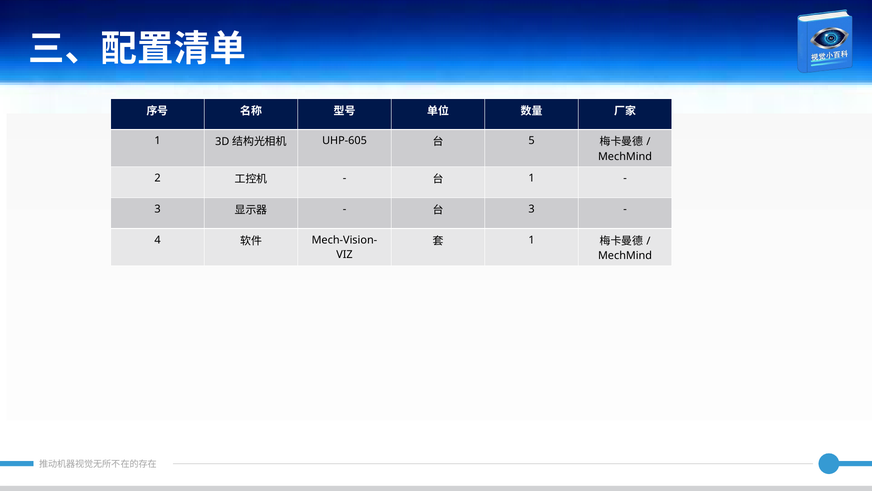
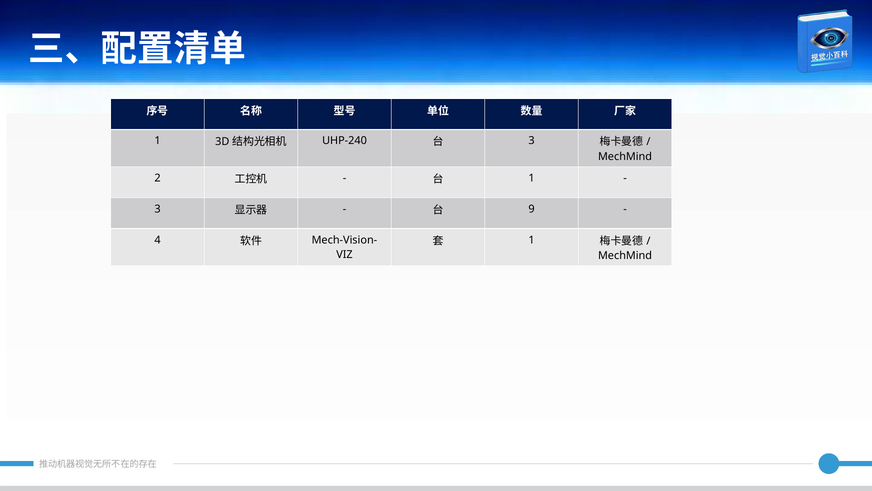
UHP-605: UHP-605 -> UHP-240
5 at (532, 141): 5 -> 3
3 at (532, 209): 3 -> 9
